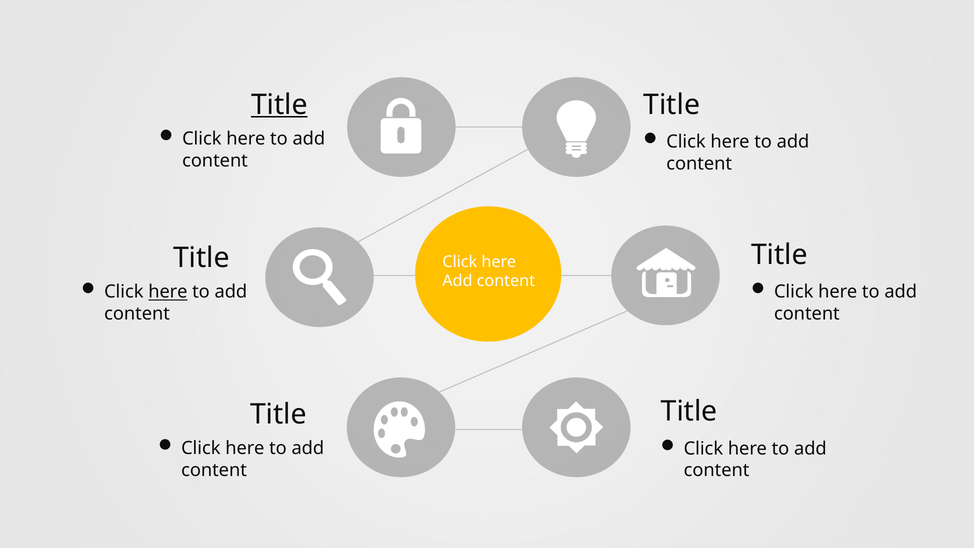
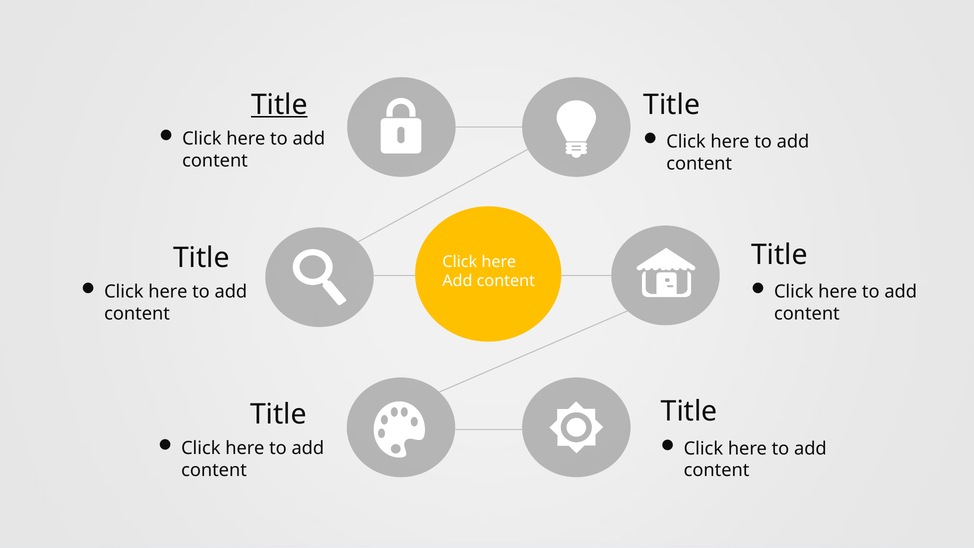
here at (168, 292) underline: present -> none
